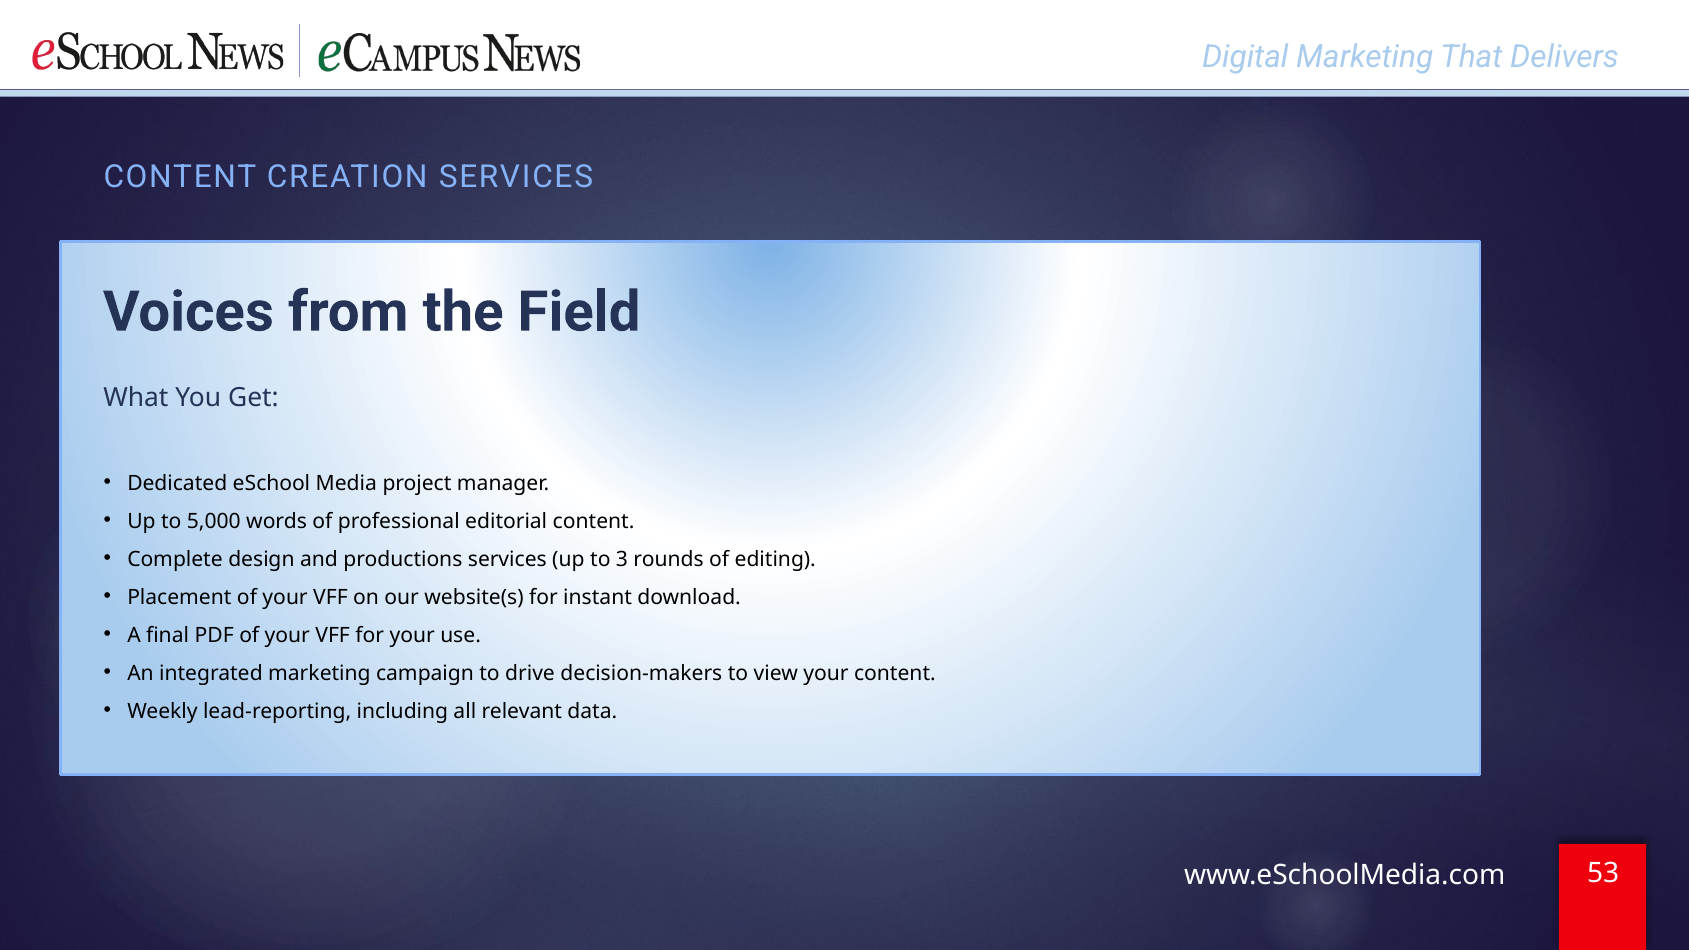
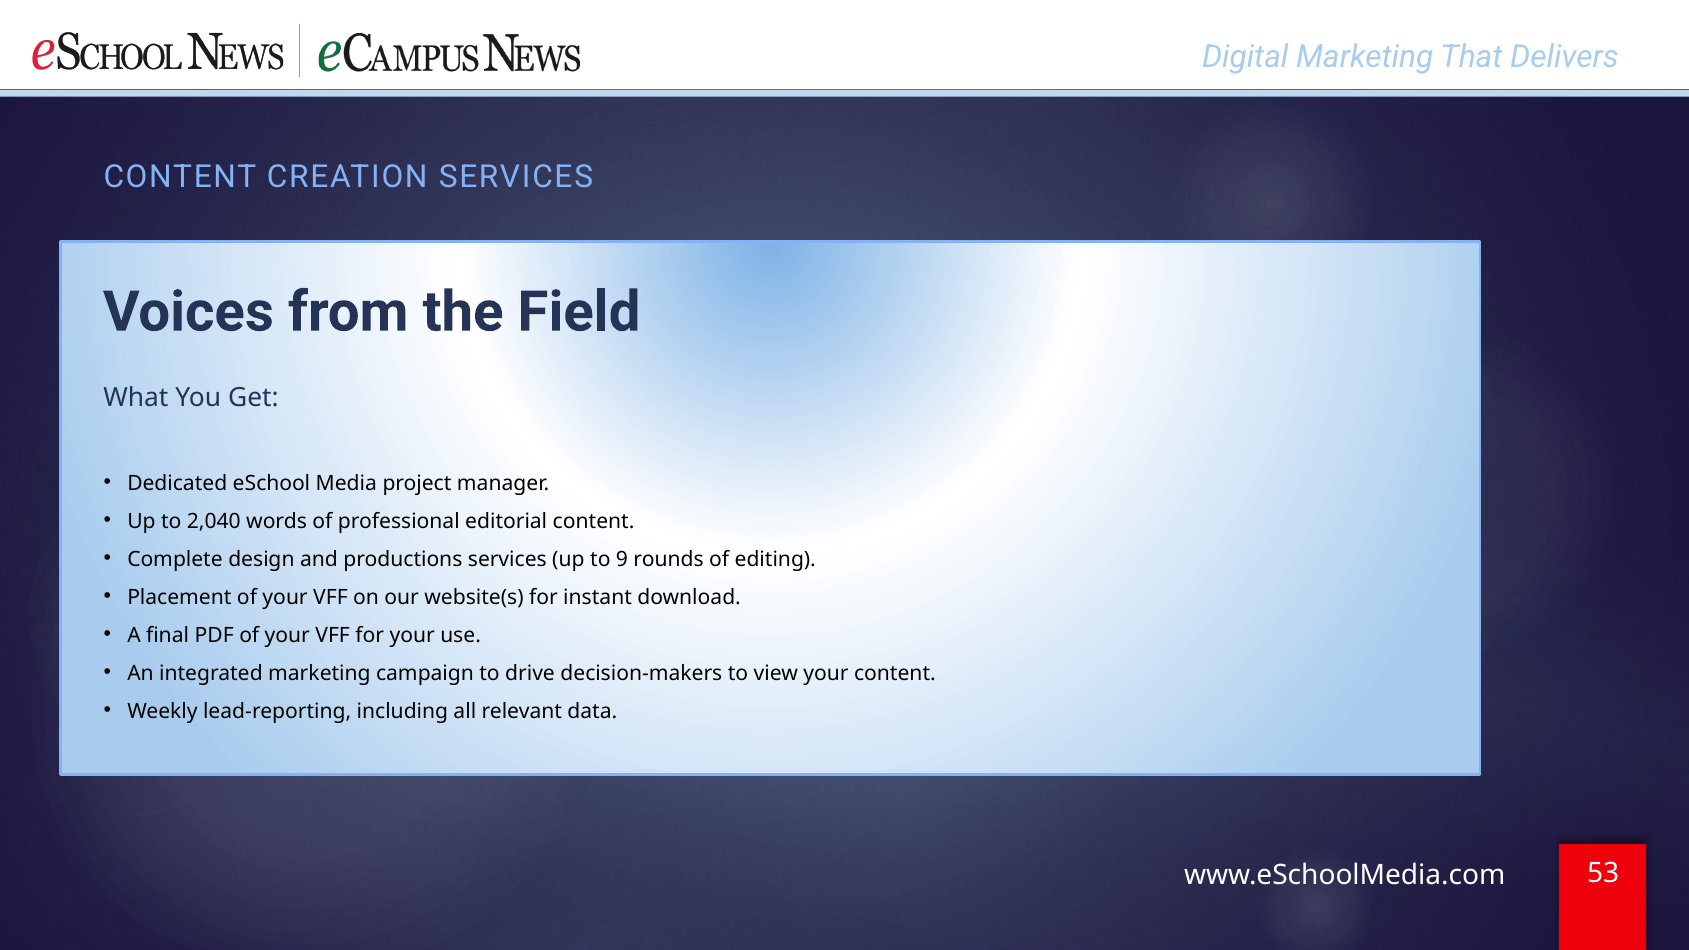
5,000: 5,000 -> 2,040
3: 3 -> 9
